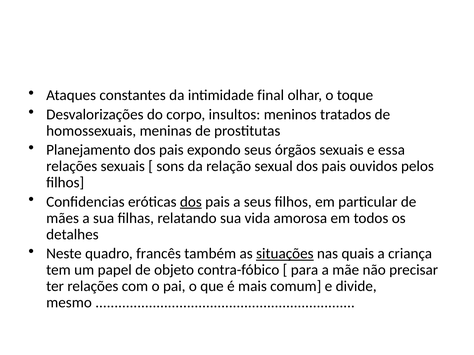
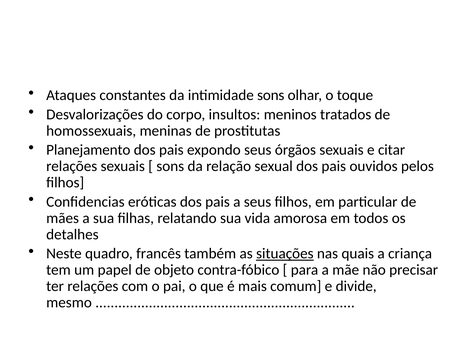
intimidade final: final -> sons
essa: essa -> citar
dos at (191, 202) underline: present -> none
